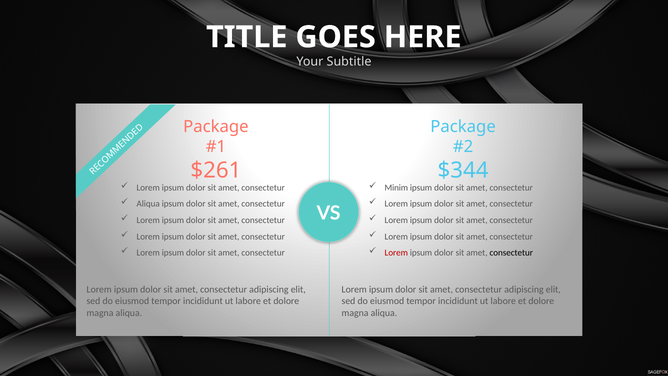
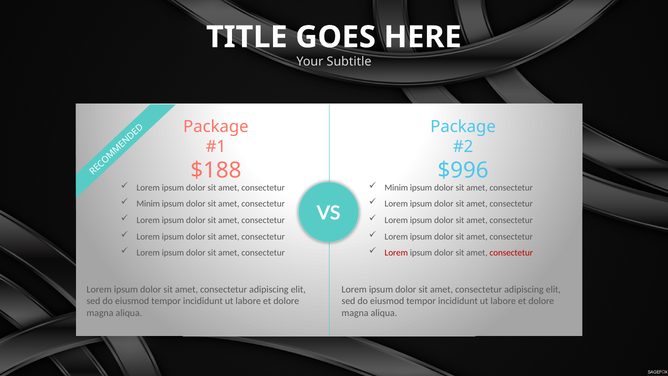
$261: $261 -> $188
$344: $344 -> $996
Aliqua at (148, 204): Aliqua -> Minim
consectetur at (511, 253) colour: black -> red
